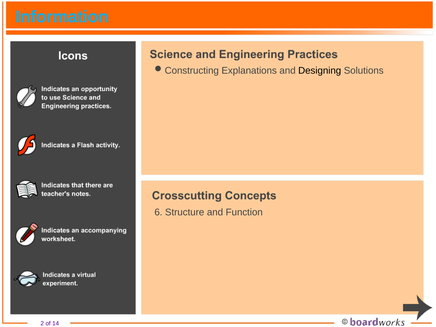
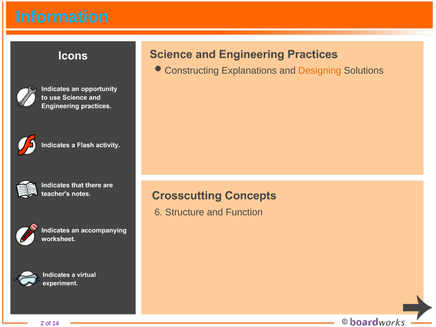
Designing colour: black -> orange
